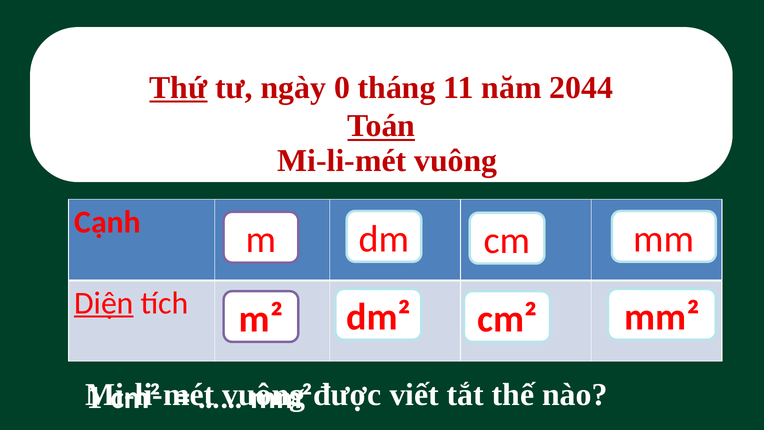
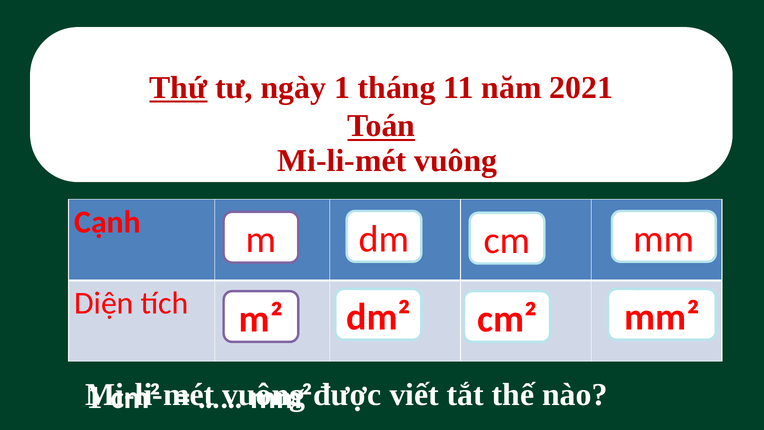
ngày 0: 0 -> 1
2044: 2044 -> 2021
Diện underline: present -> none
